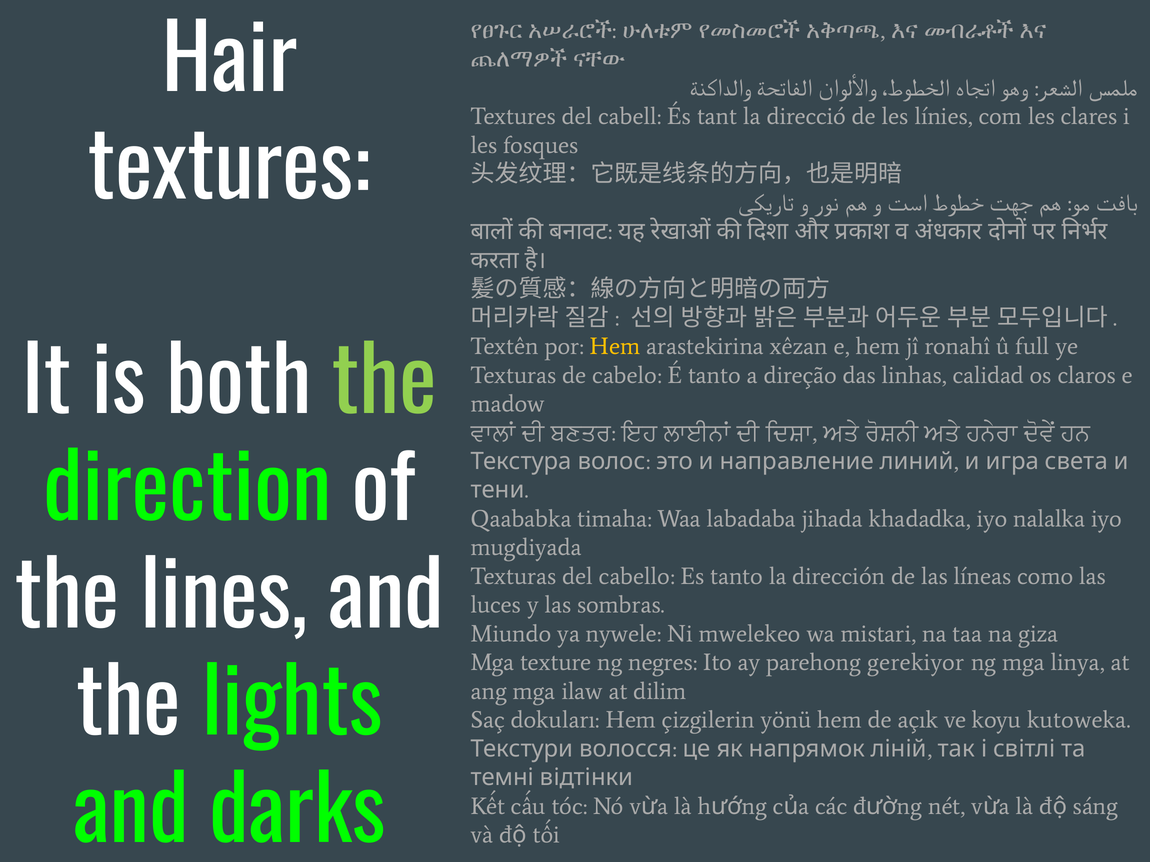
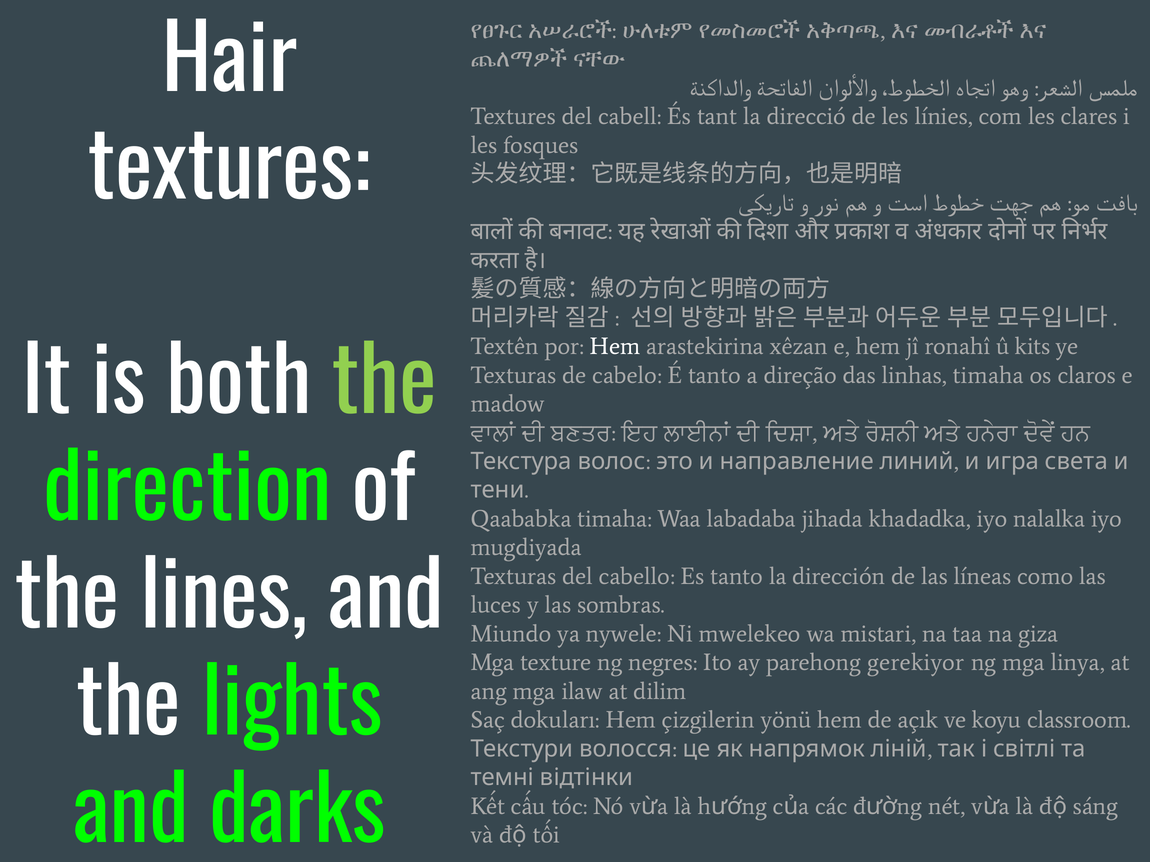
Hem at (615, 347) colour: yellow -> white
full: full -> kits
linhas calidad: calidad -> timaha
kutoweka: kutoweka -> classroom
